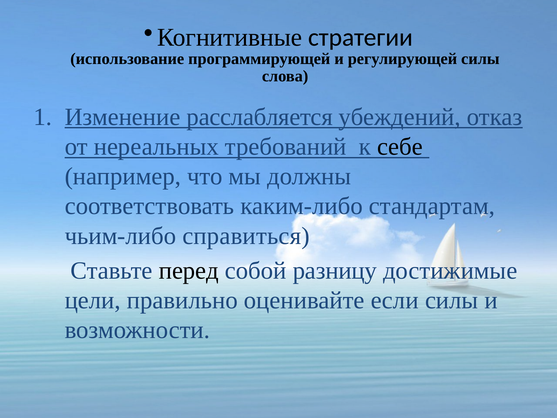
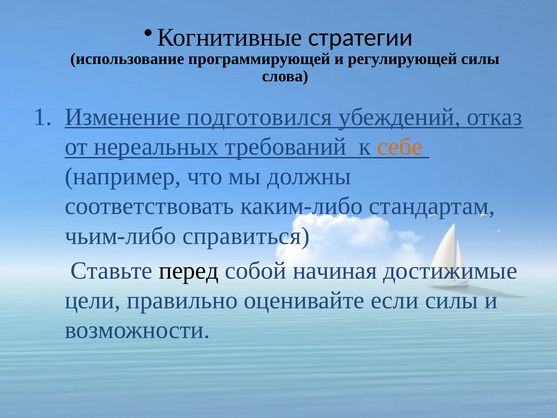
расслабляется: расслабляется -> подготовился
себе colour: black -> orange
разницу: разницу -> начиная
